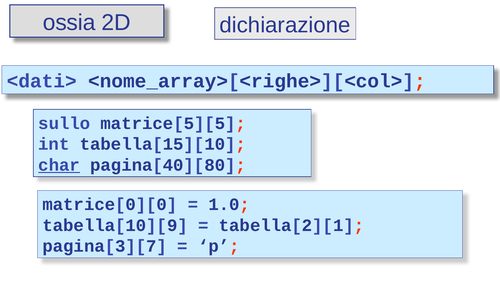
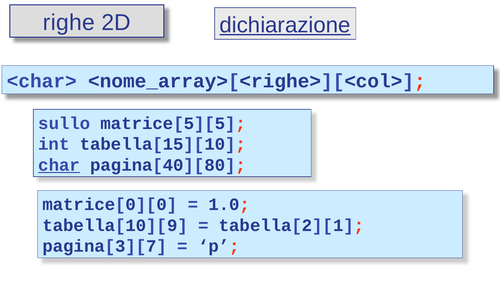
ossia: ossia -> righe
dichiarazione underline: none -> present
<dati>: <dati> -> <char>
